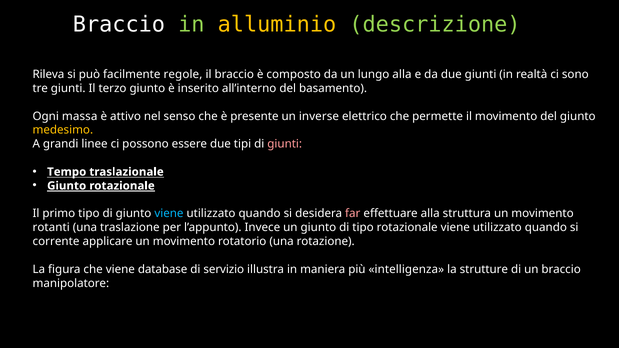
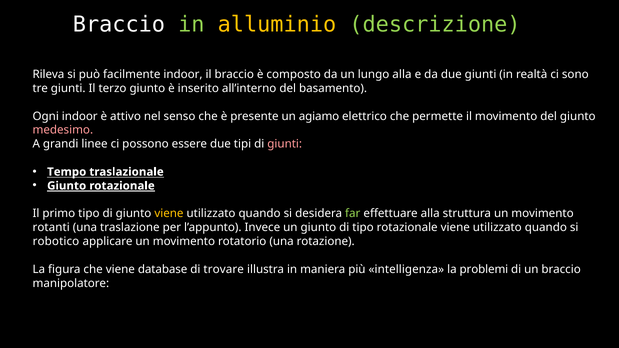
facilmente regole: regole -> indoor
Ogni massa: massa -> indoor
inverse: inverse -> agiamo
medesimo colour: yellow -> pink
viene at (169, 214) colour: light blue -> yellow
far colour: pink -> light green
corrente: corrente -> robotico
servizio: servizio -> trovare
strutture: strutture -> problemi
